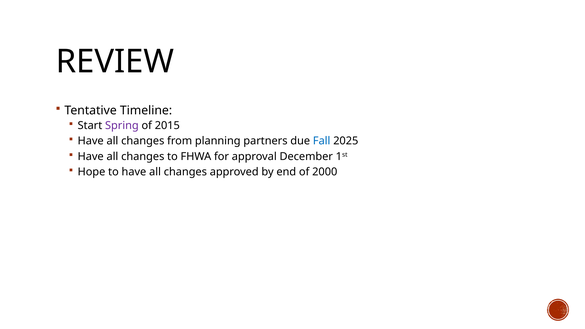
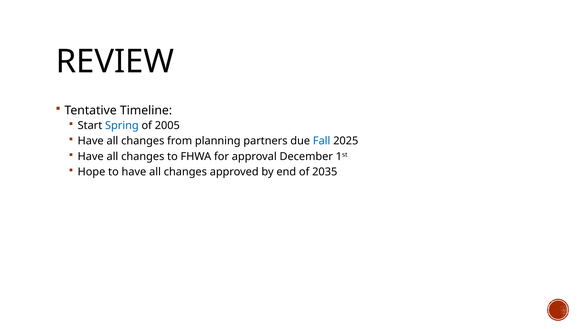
Spring colour: purple -> blue
2015: 2015 -> 2005
2000: 2000 -> 2035
